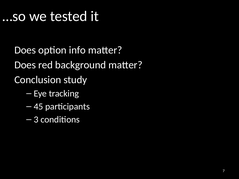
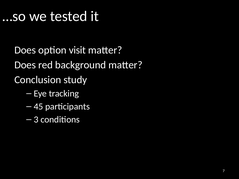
info: info -> visit
